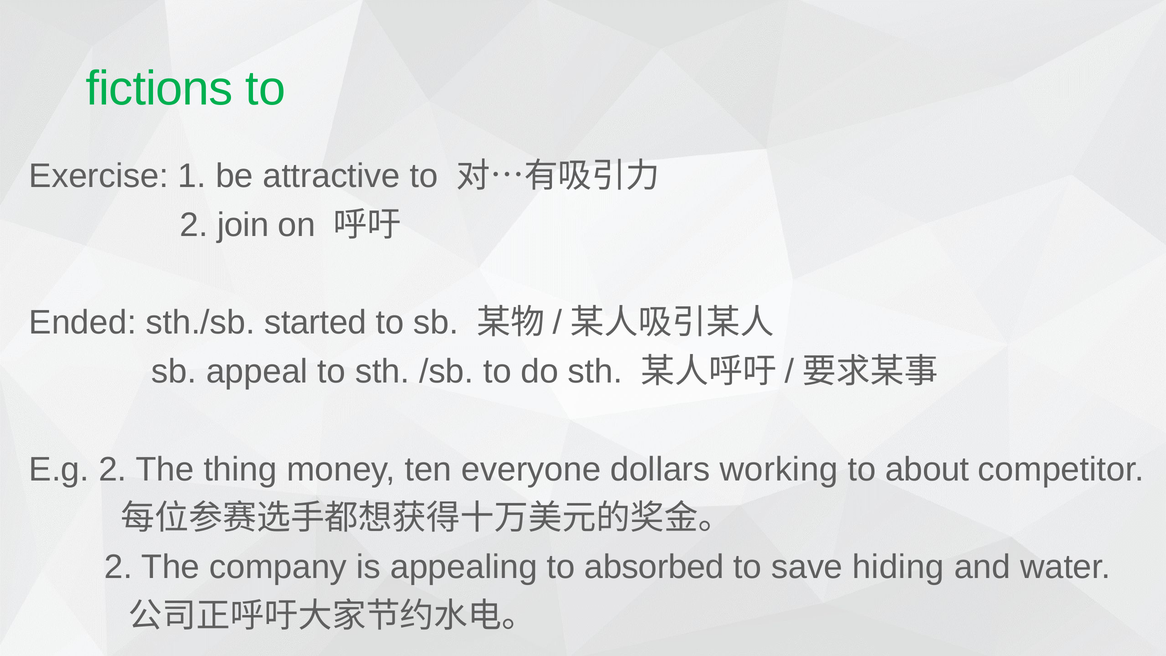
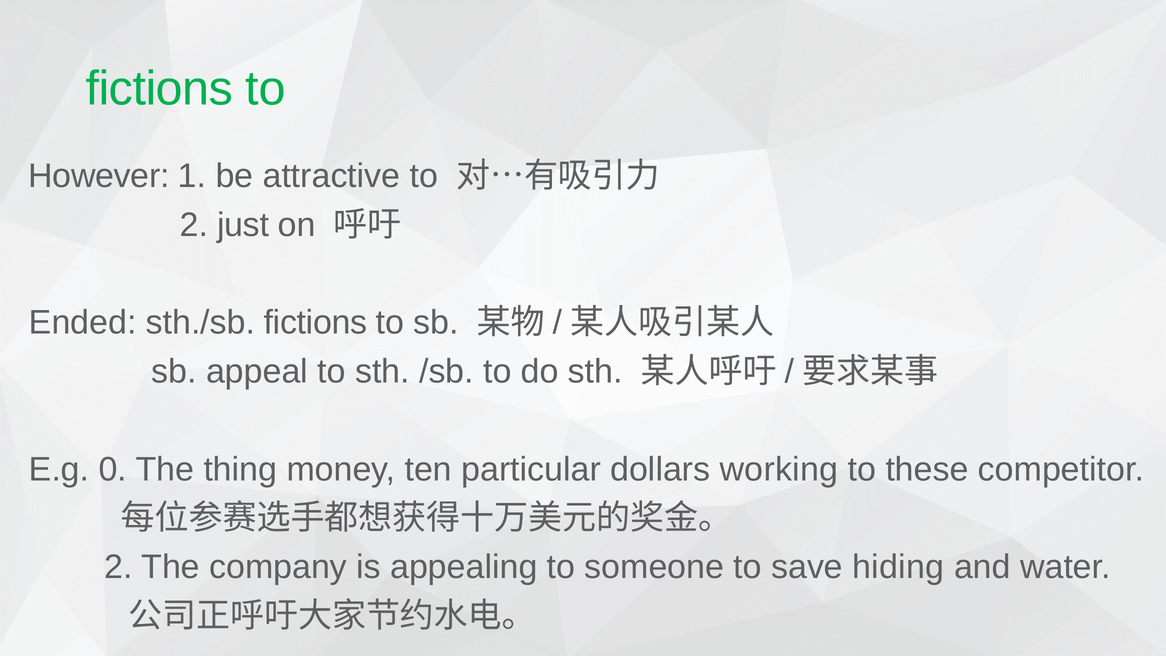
Exercise: Exercise -> However
join: join -> just
sth./sb started: started -> fictions
E.g 2: 2 -> 0
everyone: everyone -> particular
about: about -> these
absorbed: absorbed -> someone
